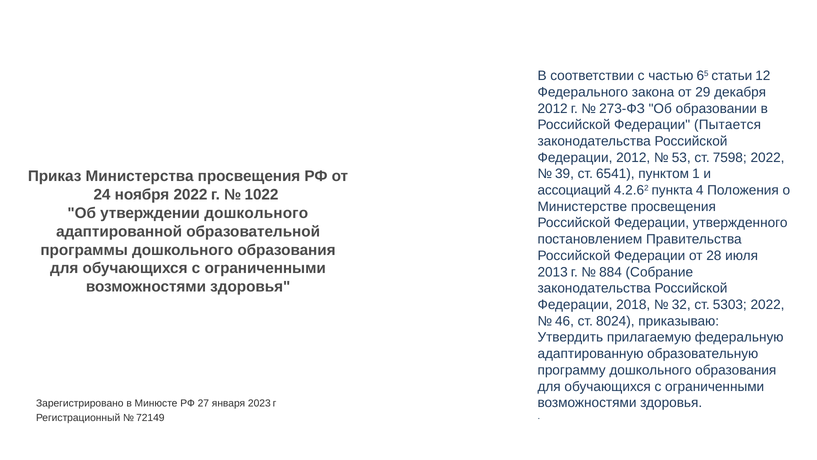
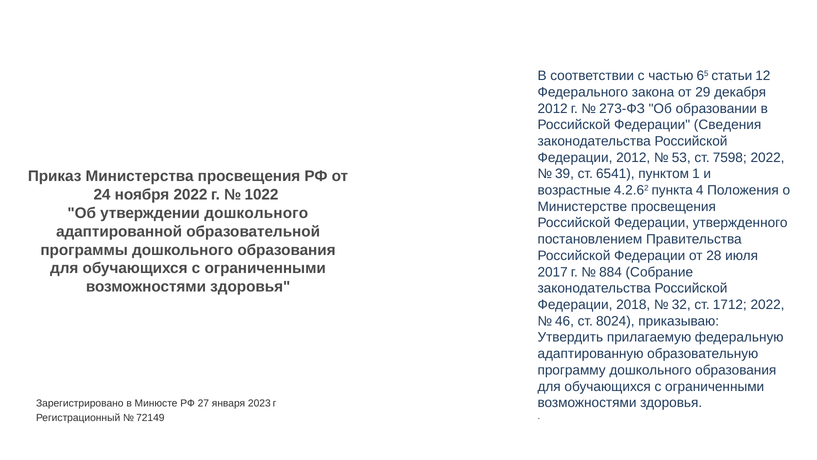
Пытается: Пытается -> Сведения
ассоциаций: ассоциаций -> возрастные
2013: 2013 -> 2017
5303: 5303 -> 1712
